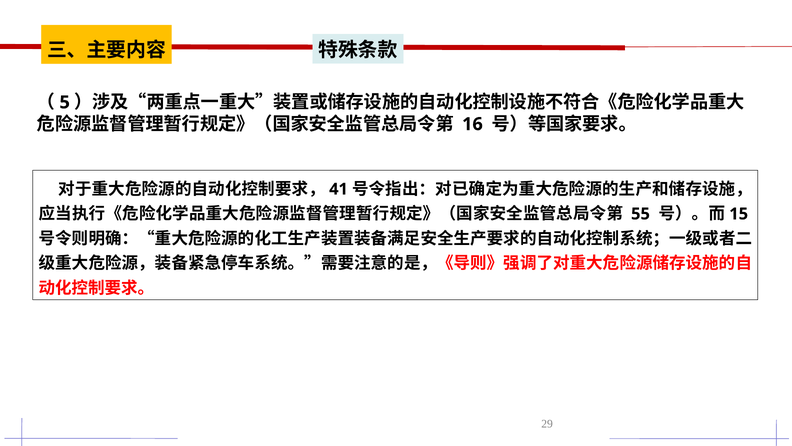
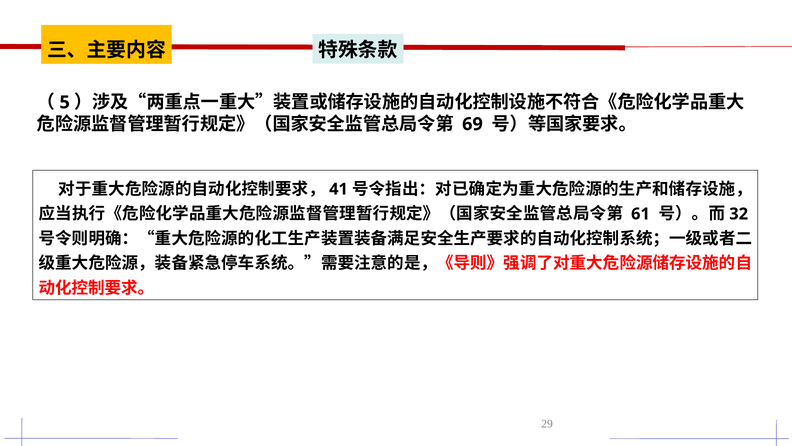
16: 16 -> 69
55: 55 -> 61
15: 15 -> 32
